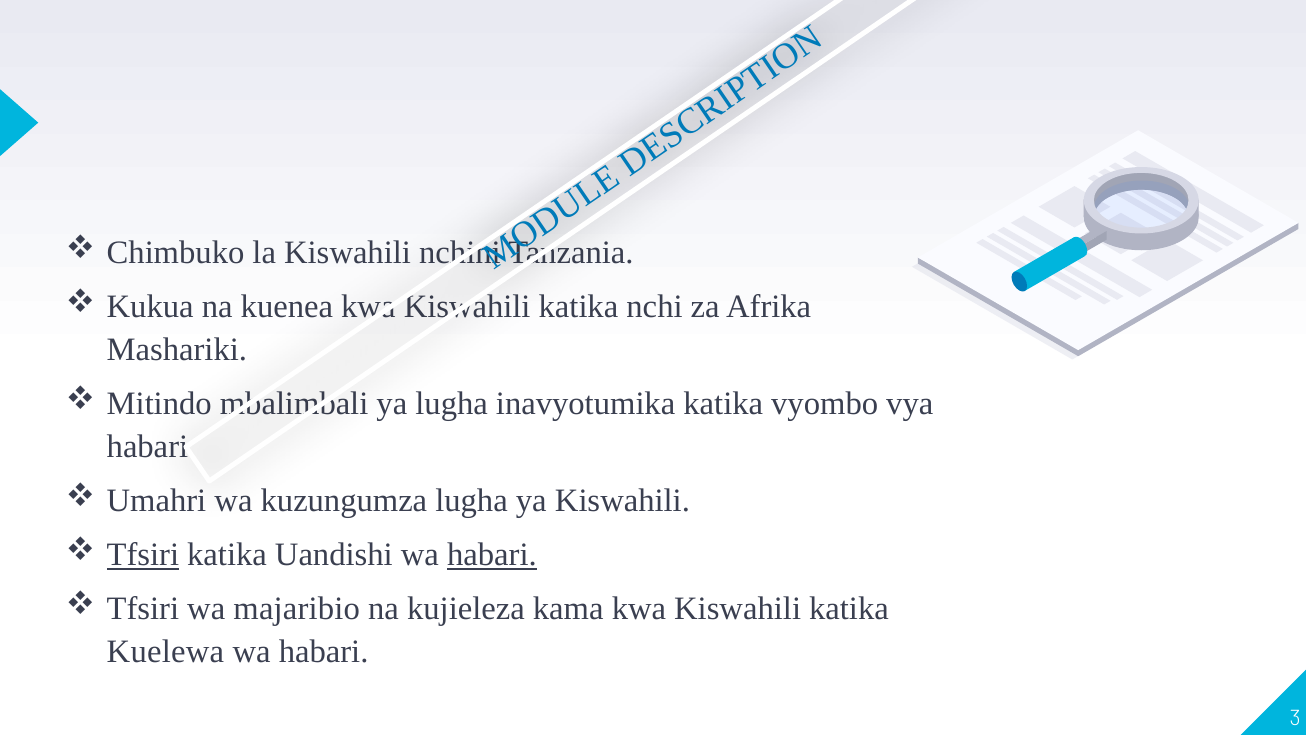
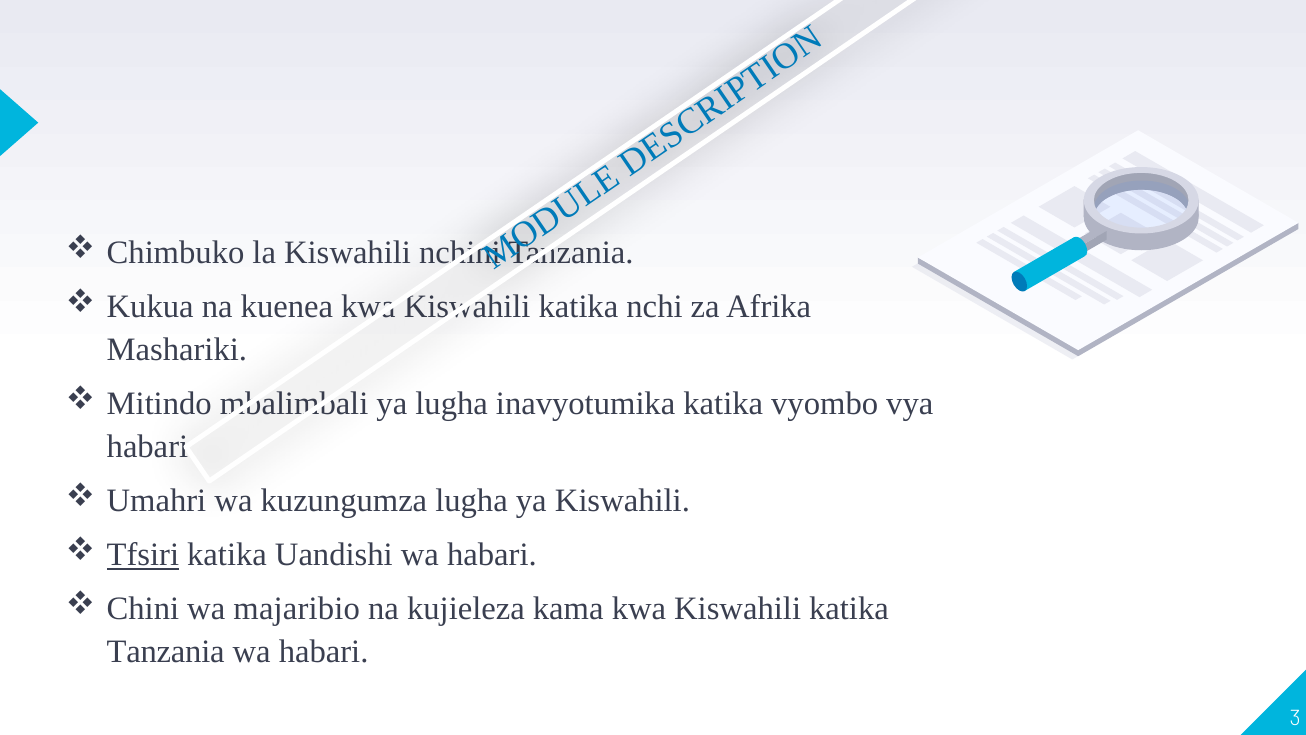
habari at (492, 555) underline: present -> none
Tfsiri at (143, 609): Tfsiri -> Chini
Kuelewa at (165, 652): Kuelewa -> Tanzania
